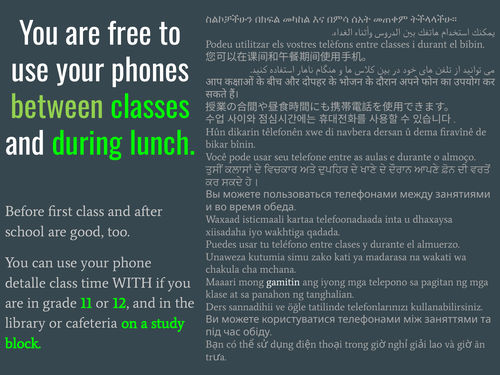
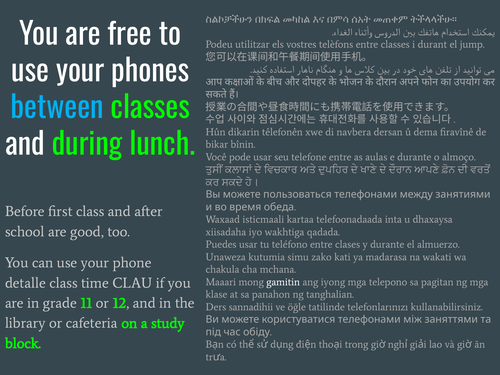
bibin: bibin -> jump
between colour: light green -> light blue
WITH: WITH -> CLAU
